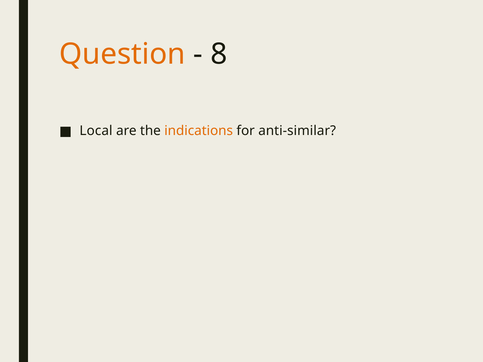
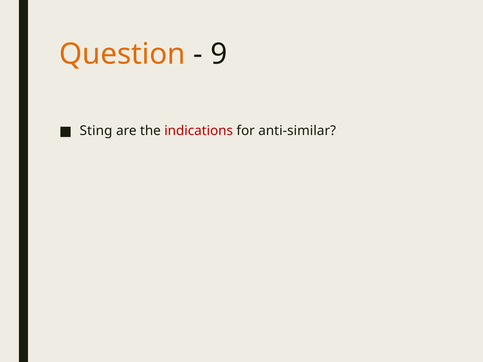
8: 8 -> 9
Local: Local -> Sting
indications colour: orange -> red
